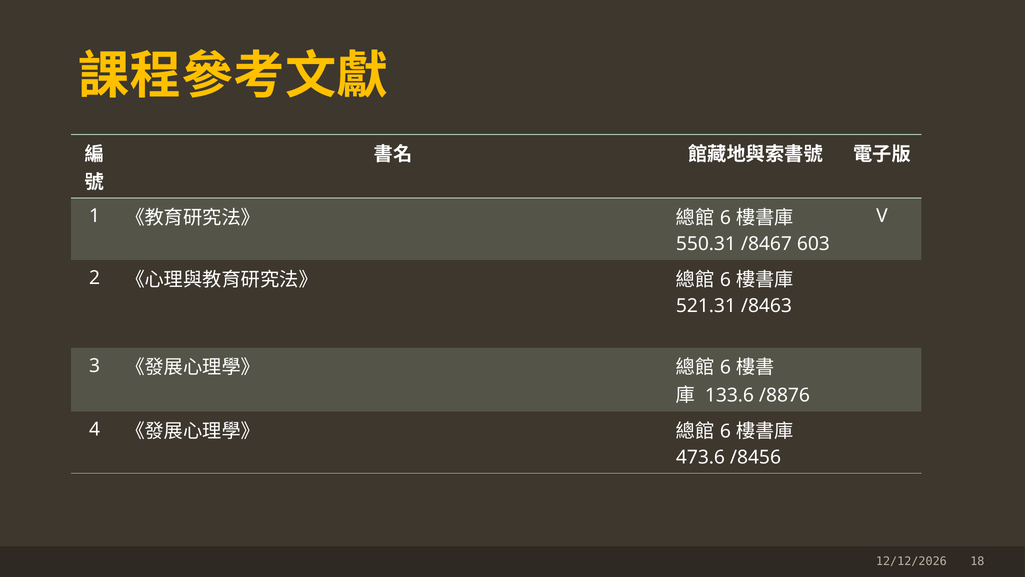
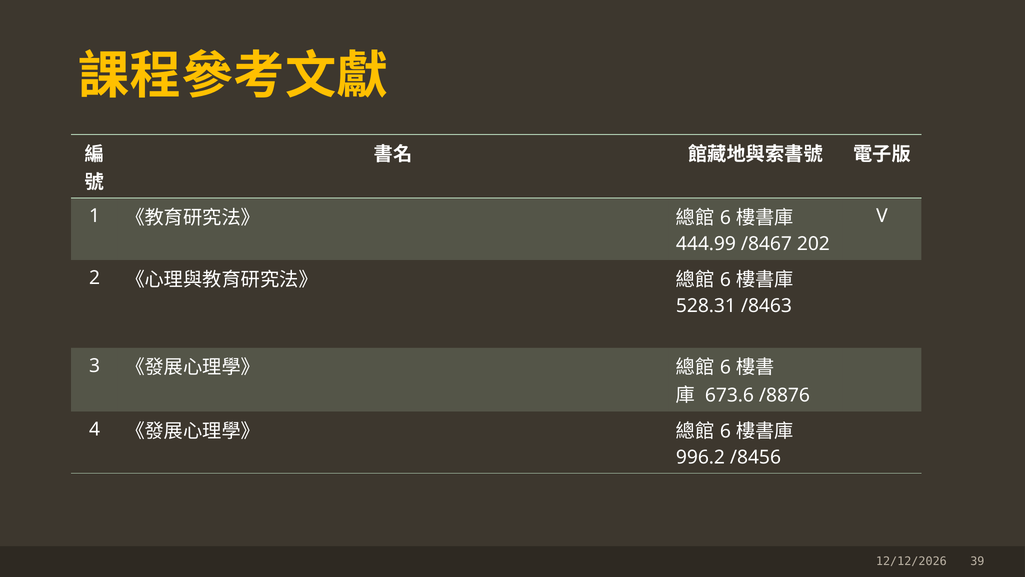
550.31: 550.31 -> 444.99
603: 603 -> 202
521.31: 521.31 -> 528.31
133.6: 133.6 -> 673.6
473.6: 473.6 -> 996.2
18: 18 -> 39
